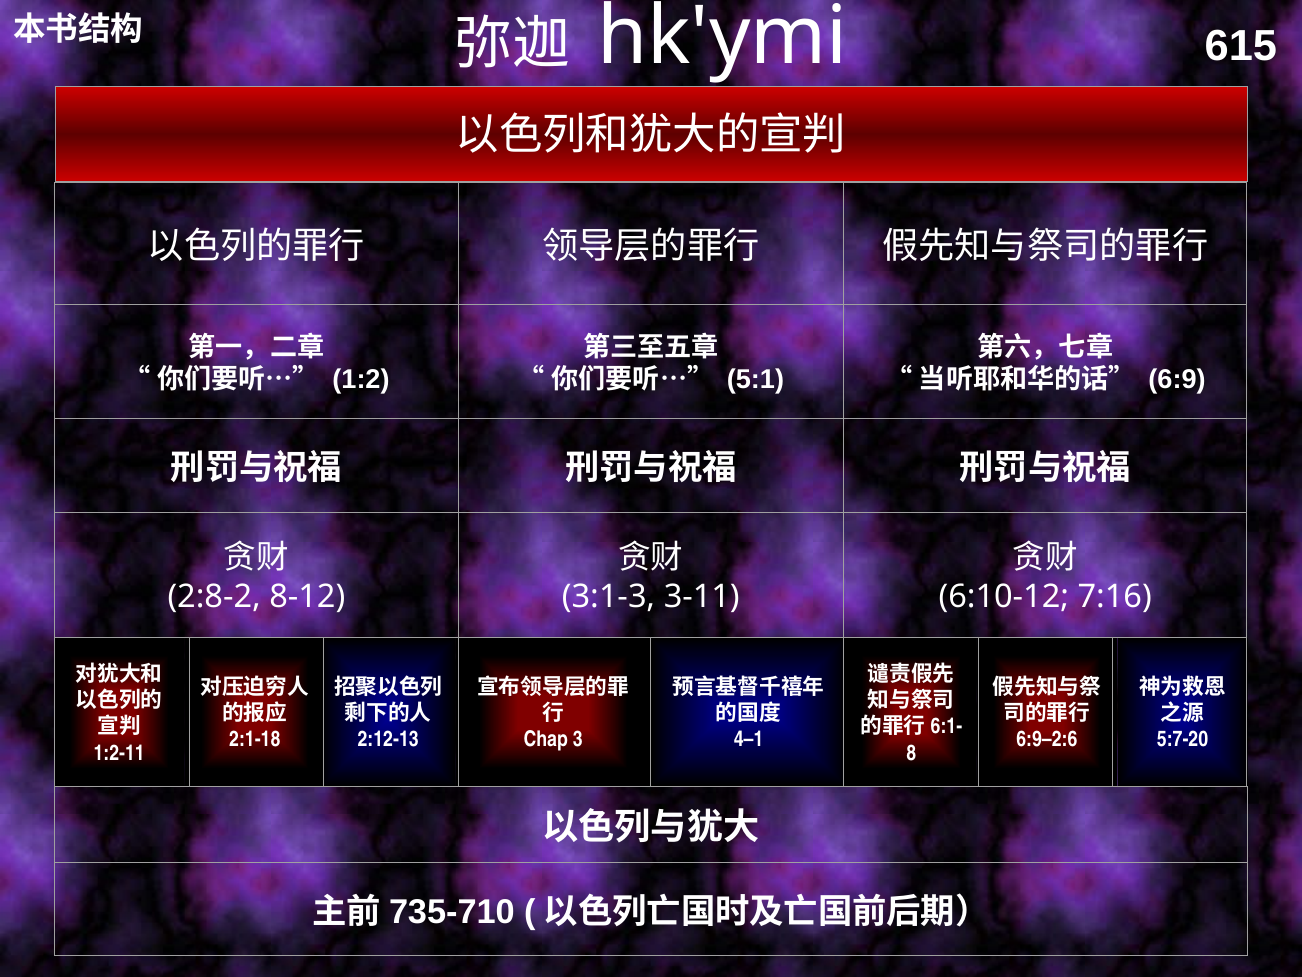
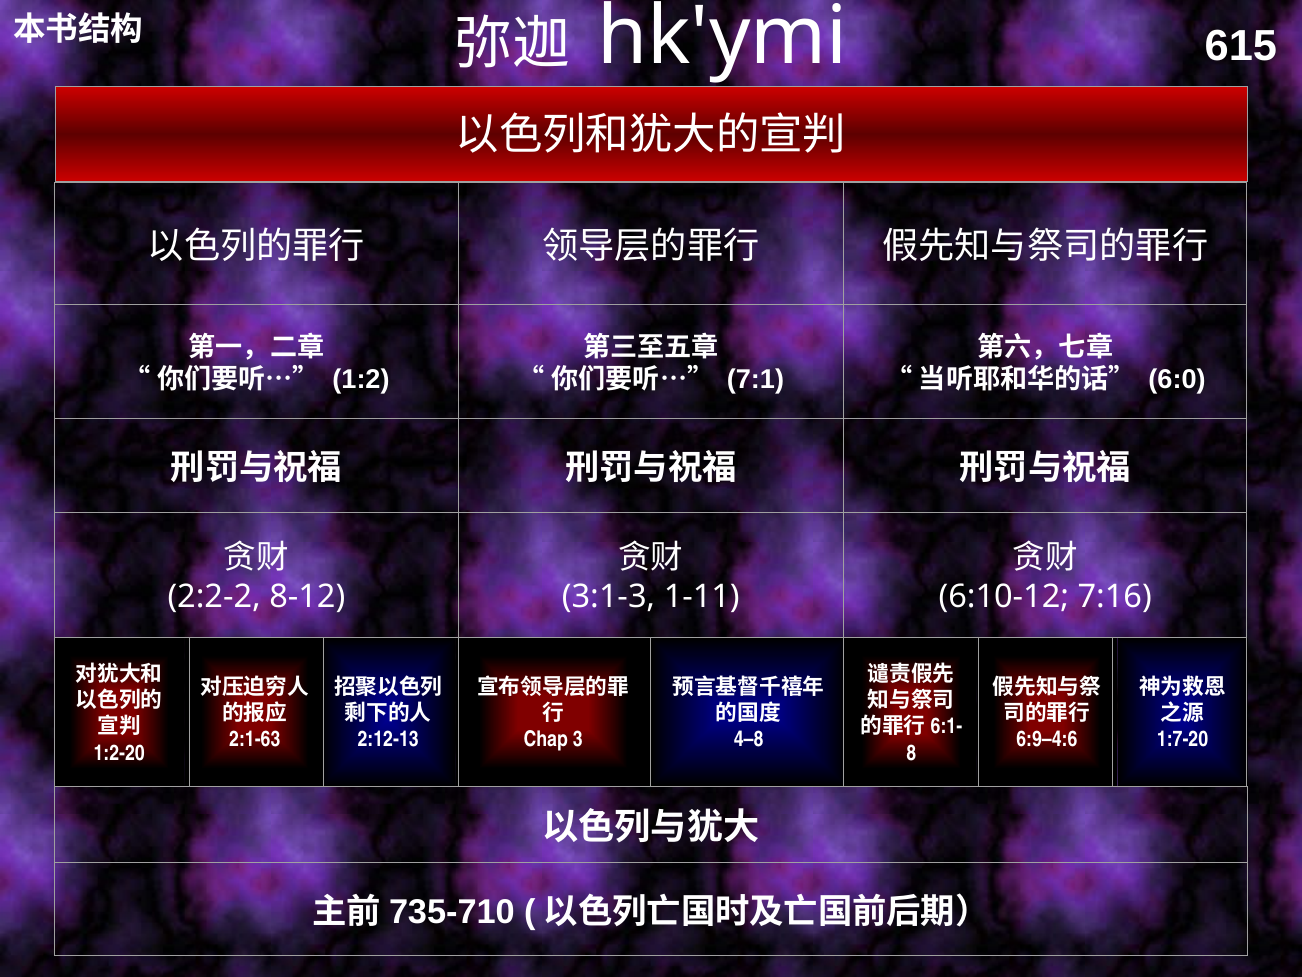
5:1: 5:1 -> 7:1
6:9: 6:9 -> 6:0
2:8-2: 2:8-2 -> 2:2-2
3-11: 3-11 -> 1-11
2:1-18: 2:1-18 -> 2:1-63
4–1: 4–1 -> 4–8
6:9–2:6: 6:9–2:6 -> 6:9–4:6
5:7-20: 5:7-20 -> 1:7-20
1:2-11: 1:2-11 -> 1:2-20
